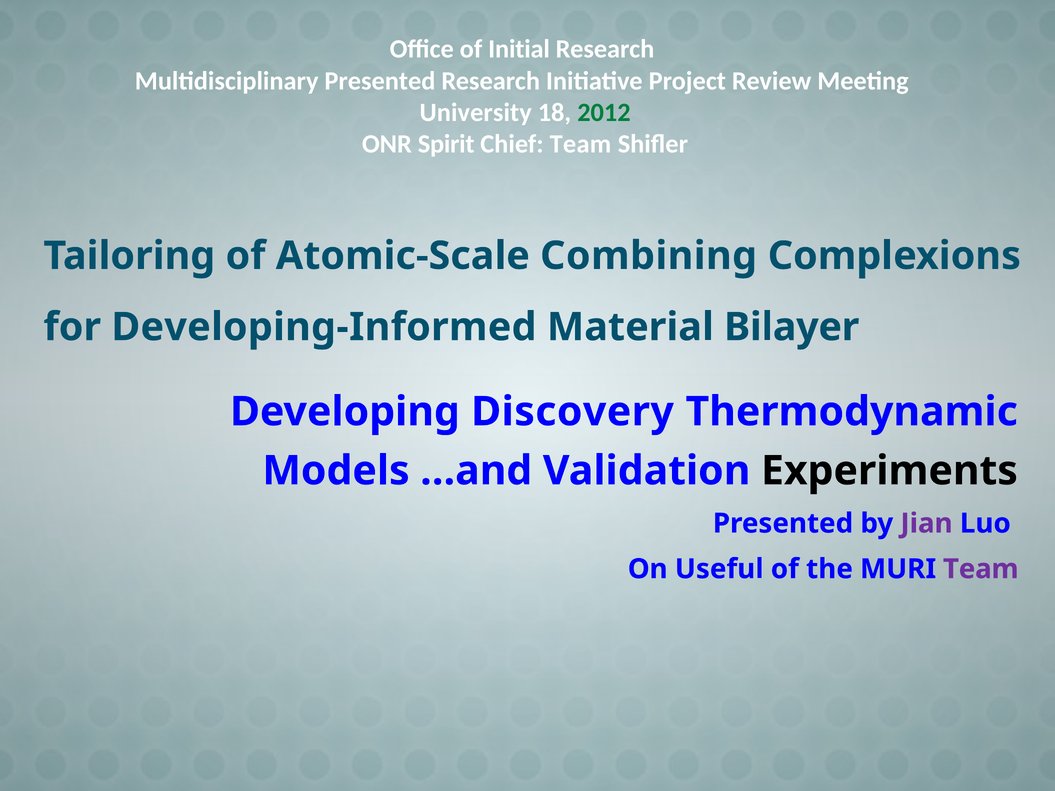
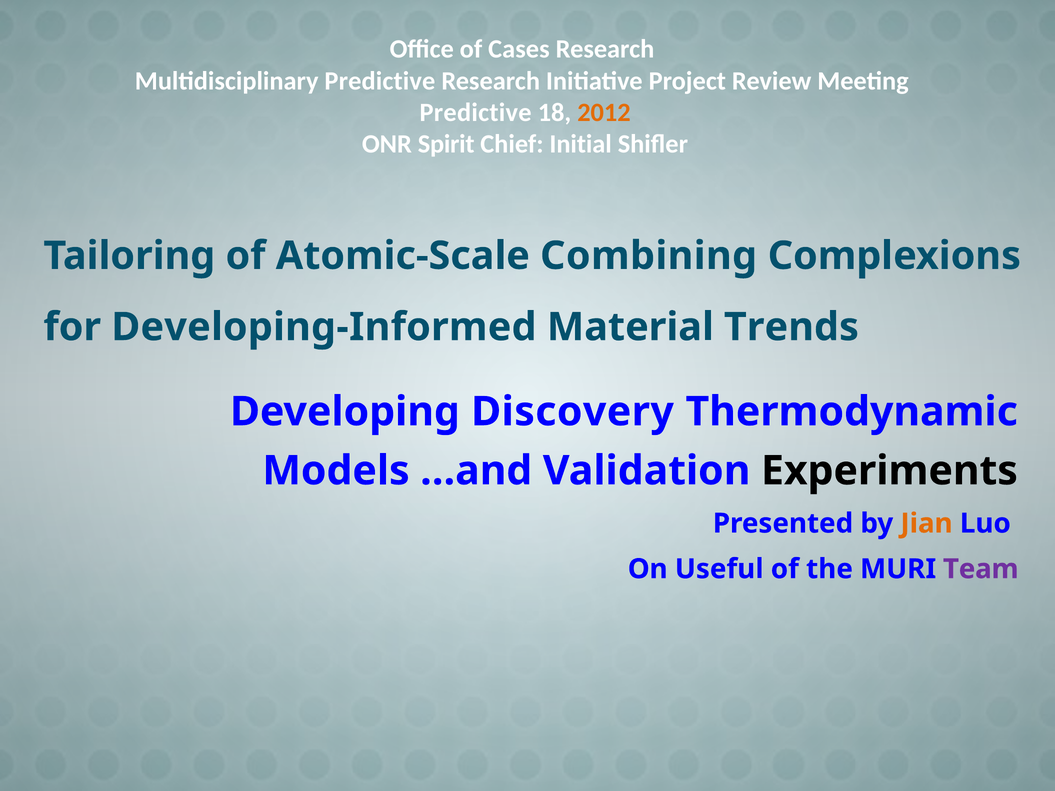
Initial: Initial -> Cases
Multidisciplinary Presented: Presented -> Predictive
University at (476, 112): University -> Predictive
2012 colour: green -> orange
Chief Team: Team -> Initial
Bilayer: Bilayer -> Trends
Jian colour: purple -> orange
